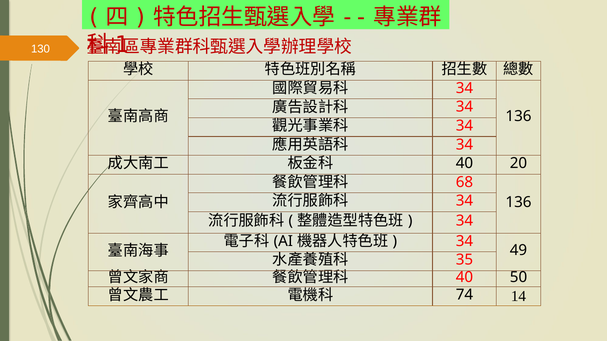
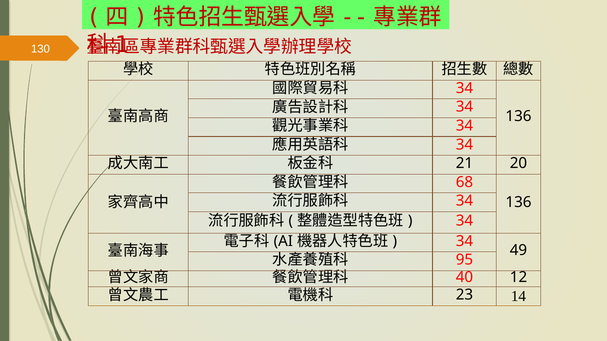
40 at (464, 164): 40 -> 21
35: 35 -> 95
50: 50 -> 12
74: 74 -> 23
